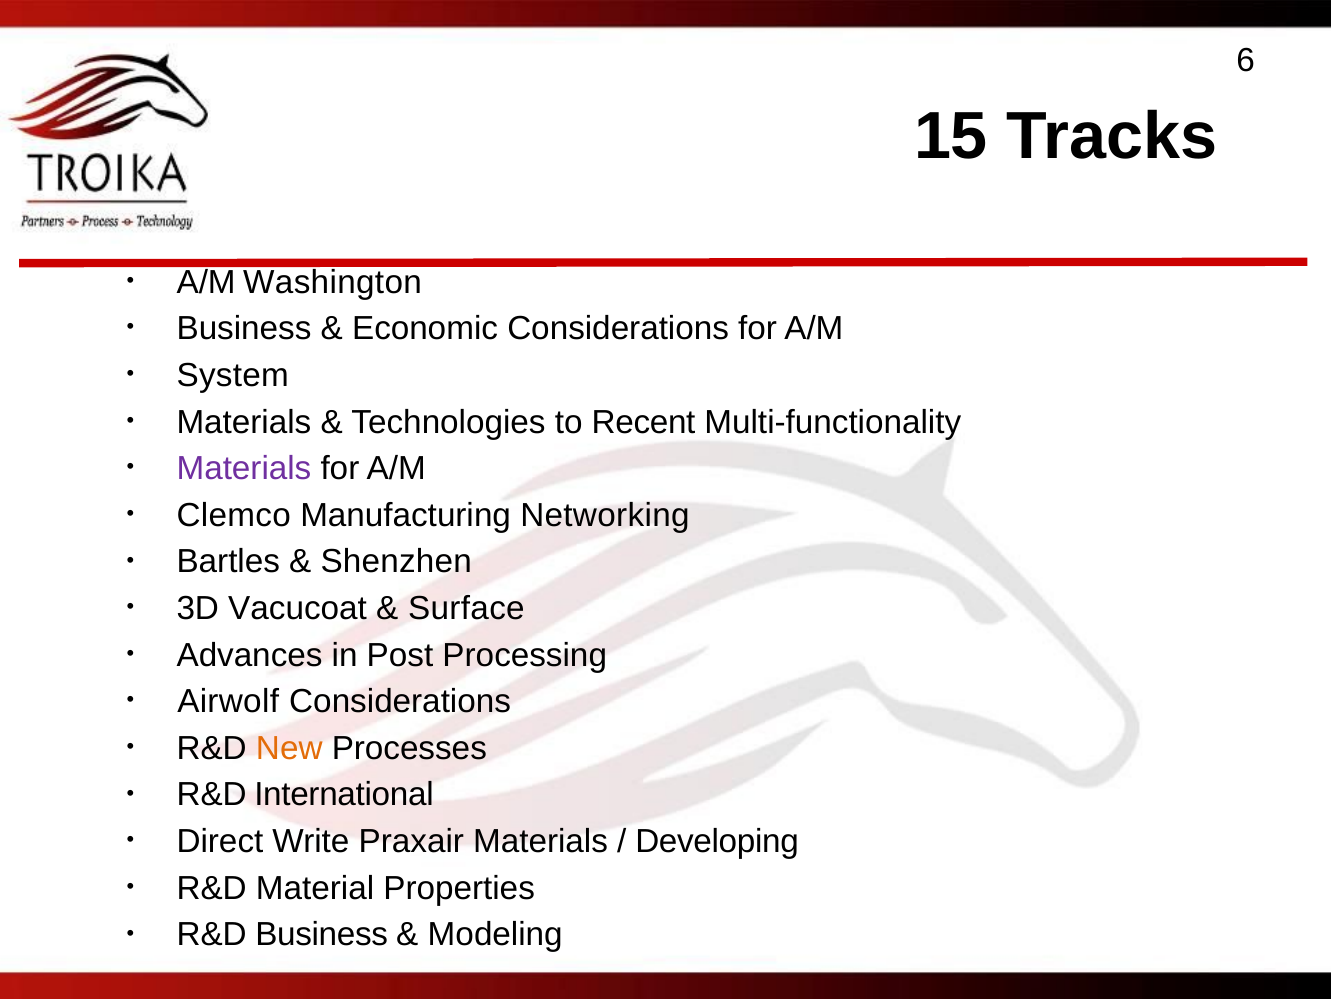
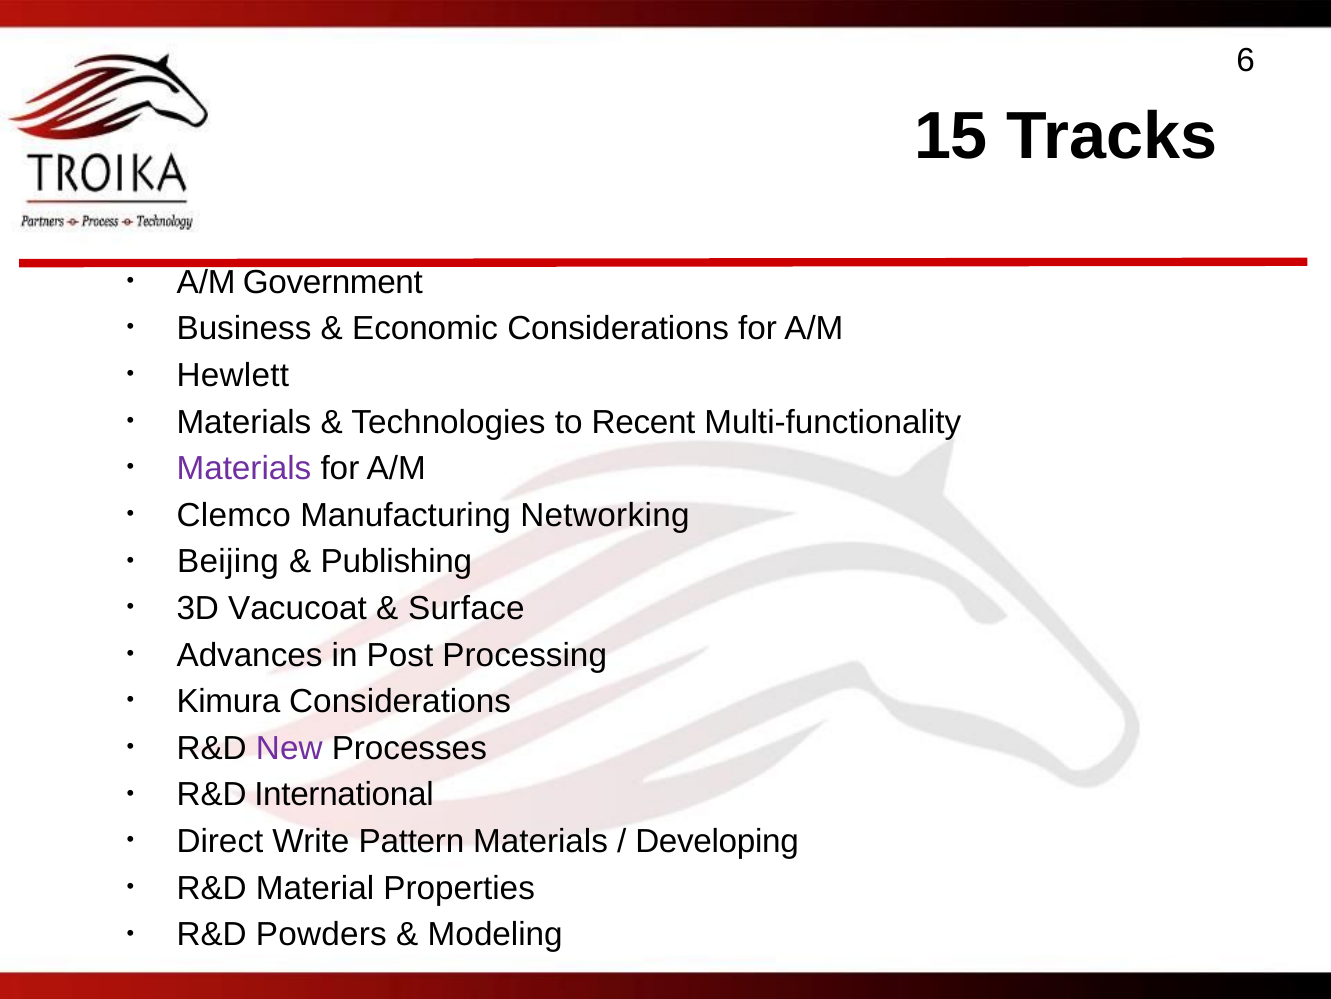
Washington: Washington -> Government
System: System -> Hewlett
Bartles: Bartles -> Beijing
Shenzhen: Shenzhen -> Publishing
Airwolf: Airwolf -> Kimura
New colour: orange -> purple
Praxair: Praxair -> Pattern
R&D Business: Business -> Powders
